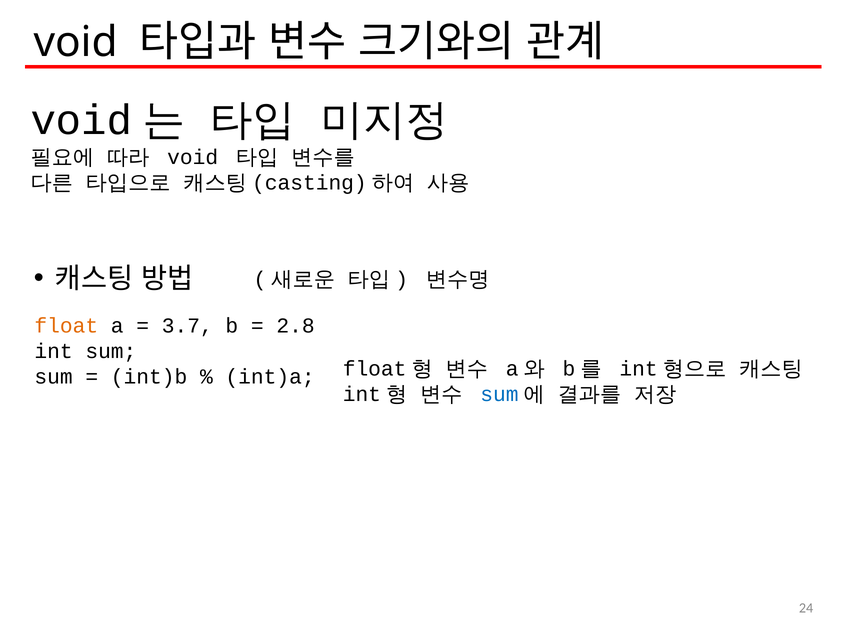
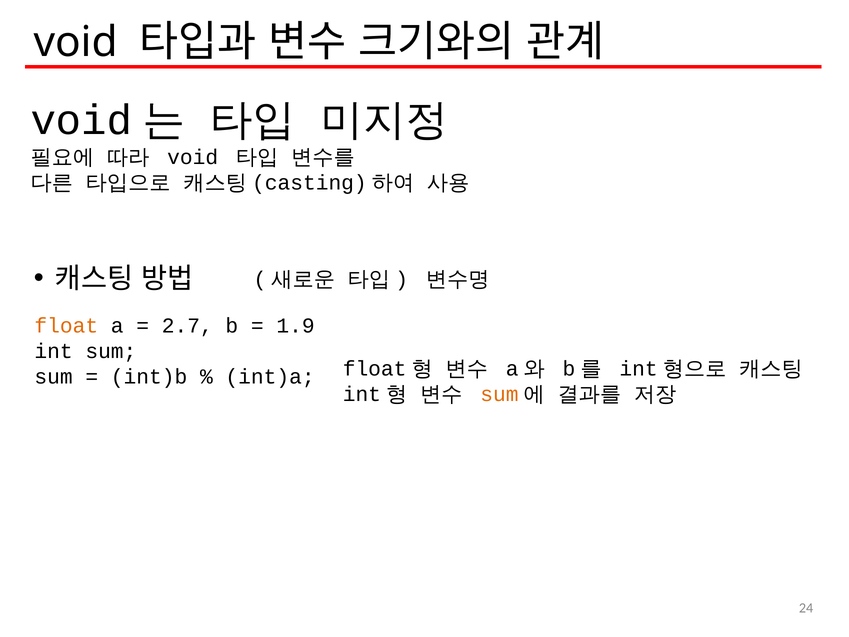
3.7: 3.7 -> 2.7
2.8: 2.8 -> 1.9
sum at (499, 394) colour: blue -> orange
